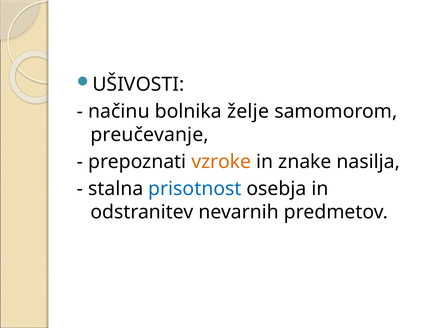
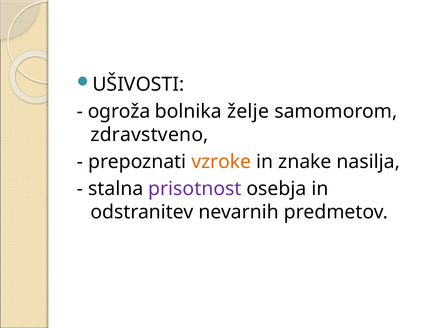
načinu: načinu -> ogroža
preučevanje: preučevanje -> zdravstveno
prisotnost colour: blue -> purple
